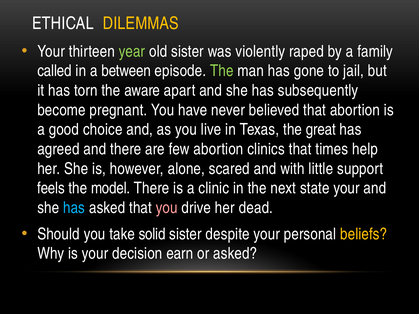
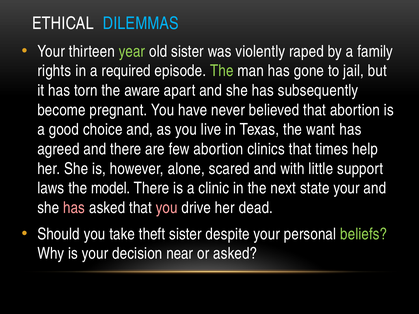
DILEMMAS colour: yellow -> light blue
called: called -> rights
between: between -> required
great: great -> want
feels: feels -> laws
has at (74, 208) colour: light blue -> pink
solid: solid -> theft
beliefs colour: yellow -> light green
earn: earn -> near
